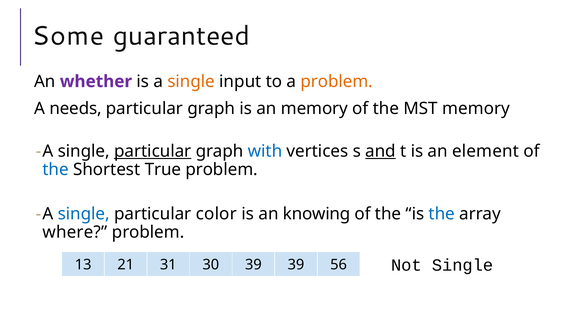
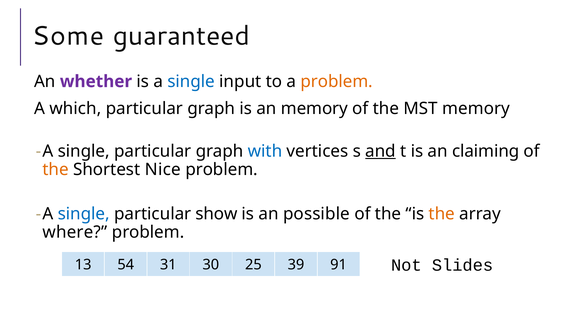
single at (191, 81) colour: orange -> blue
needs: needs -> which
particular at (153, 151) underline: present -> none
element: element -> claiming
the at (56, 169) colour: blue -> orange
True: True -> Nice
color: color -> show
knowing: knowing -> possible
the at (442, 213) colour: blue -> orange
21: 21 -> 54
30 39: 39 -> 25
56: 56 -> 91
Not Single: Single -> Slides
